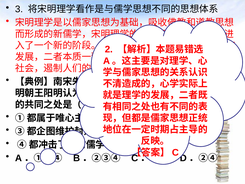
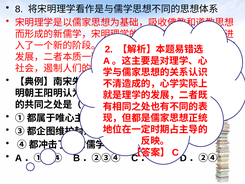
3: 3 -> 8
